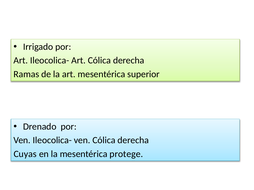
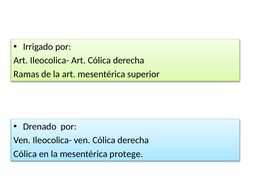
Cuyas at (25, 154): Cuyas -> Cólica
